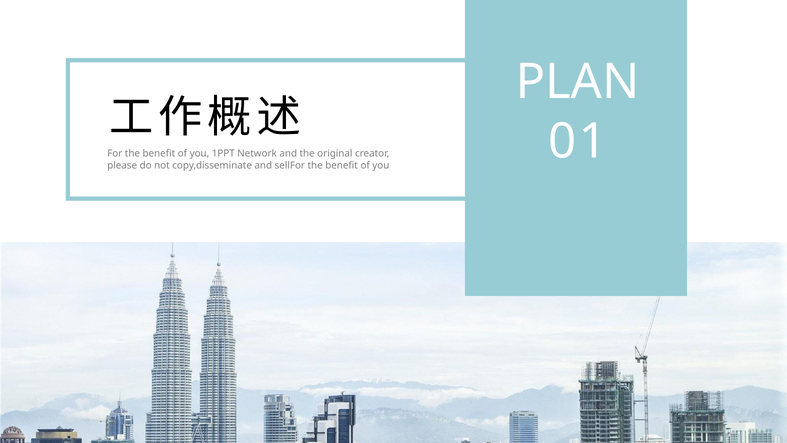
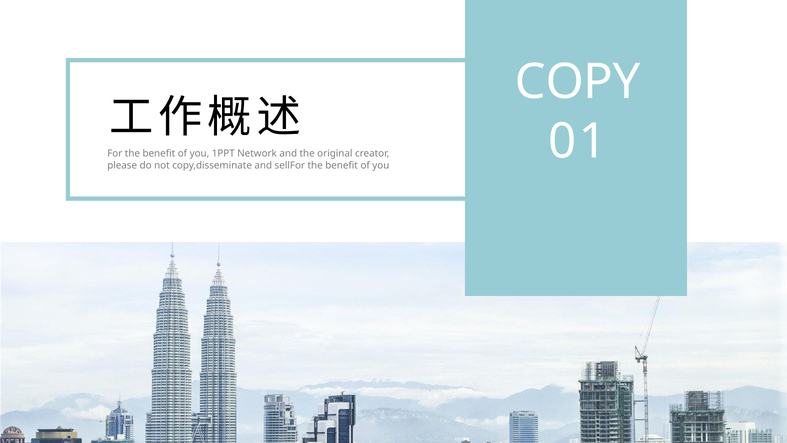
PLAN: PLAN -> COPY
